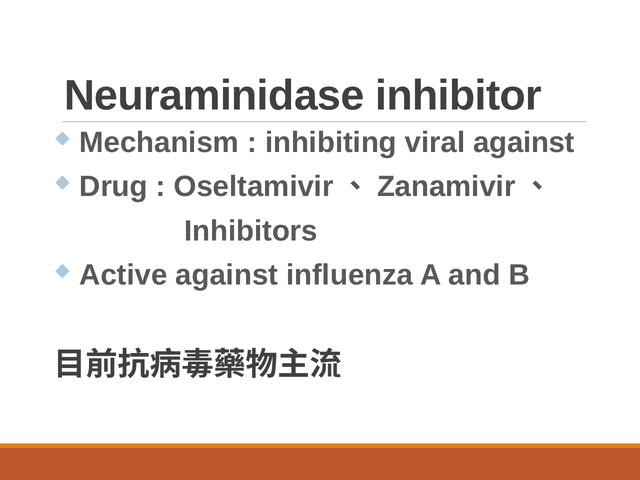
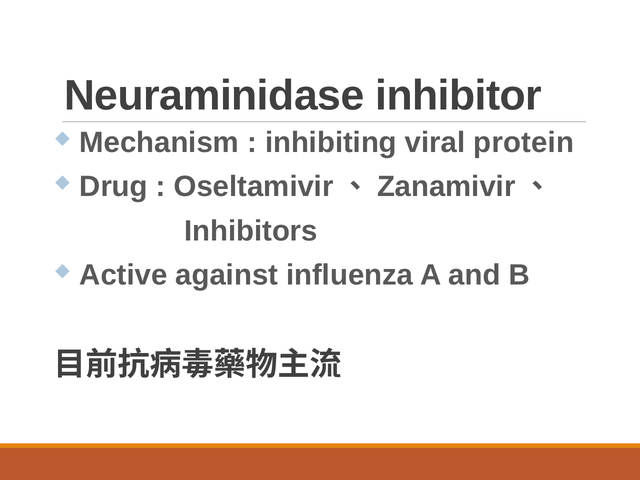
viral against: against -> protein
